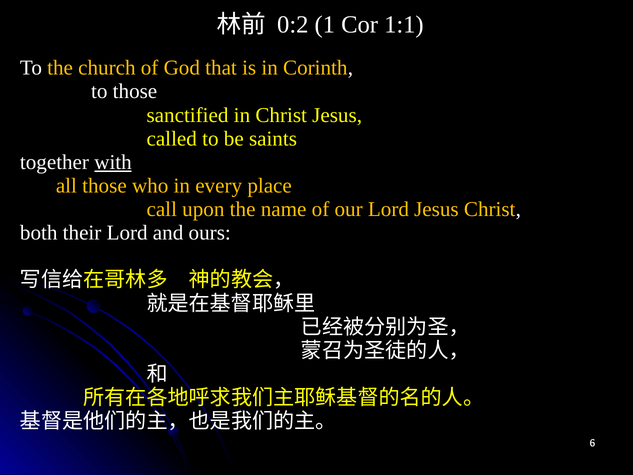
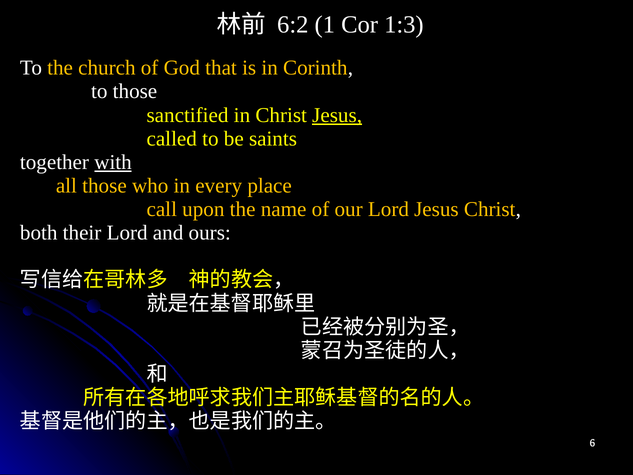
0:2: 0:2 -> 6:2
1:1: 1:1 -> 1:3
Jesus at (337, 115) underline: none -> present
